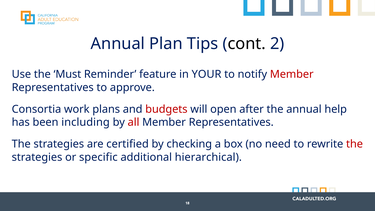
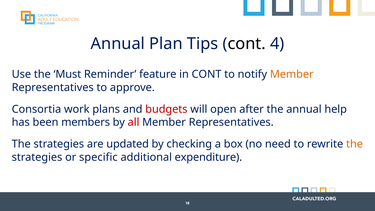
2: 2 -> 4
in YOUR: YOUR -> CONT
Member at (292, 74) colour: red -> orange
including: including -> members
certified: certified -> updated
the at (354, 144) colour: red -> orange
hierarchical: hierarchical -> expenditure
